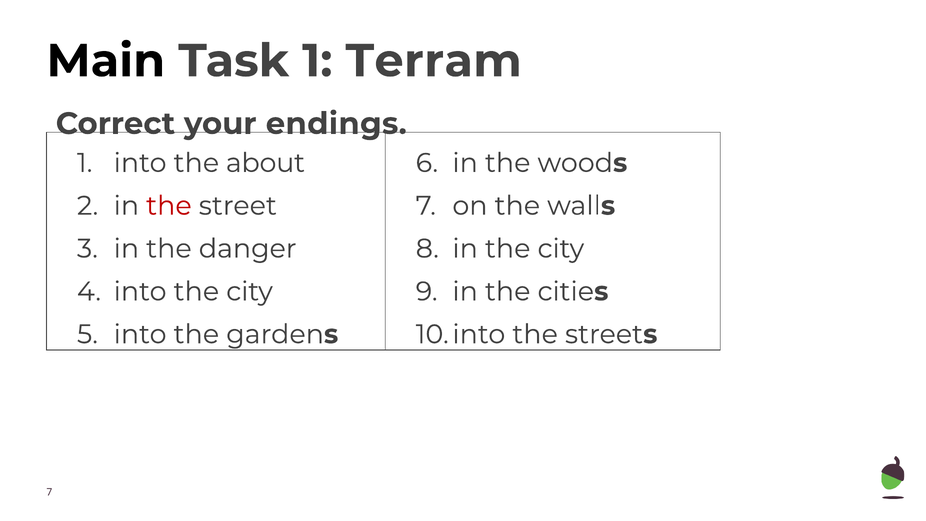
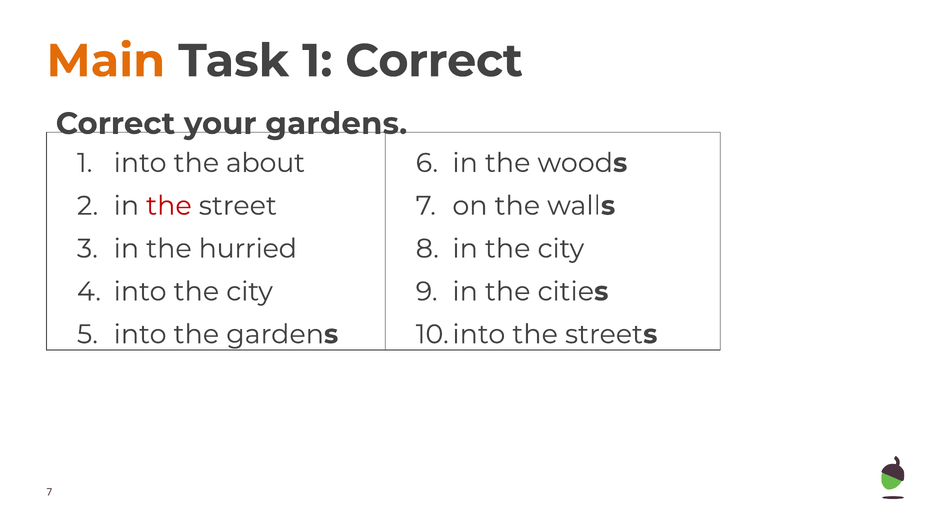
Main colour: black -> orange
1 Terram: Terram -> Correct
your endings: endings -> gardens
danger: danger -> hurried
